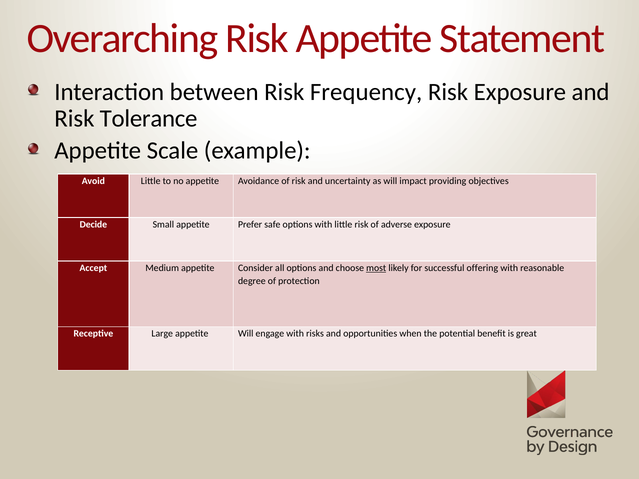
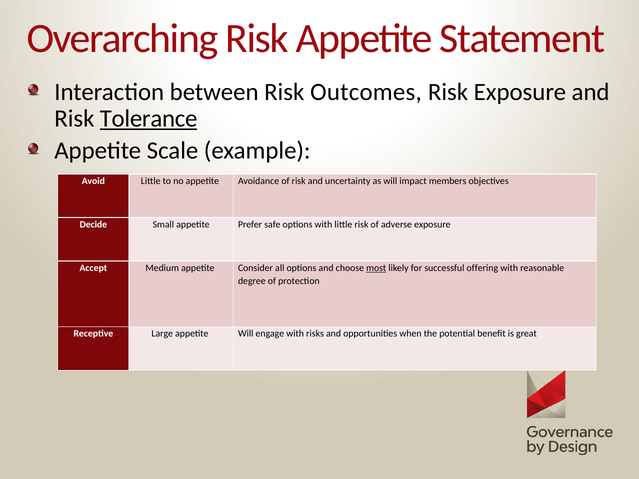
Frequency: Frequency -> Outcomes
Tolerance underline: none -> present
providing: providing -> members
